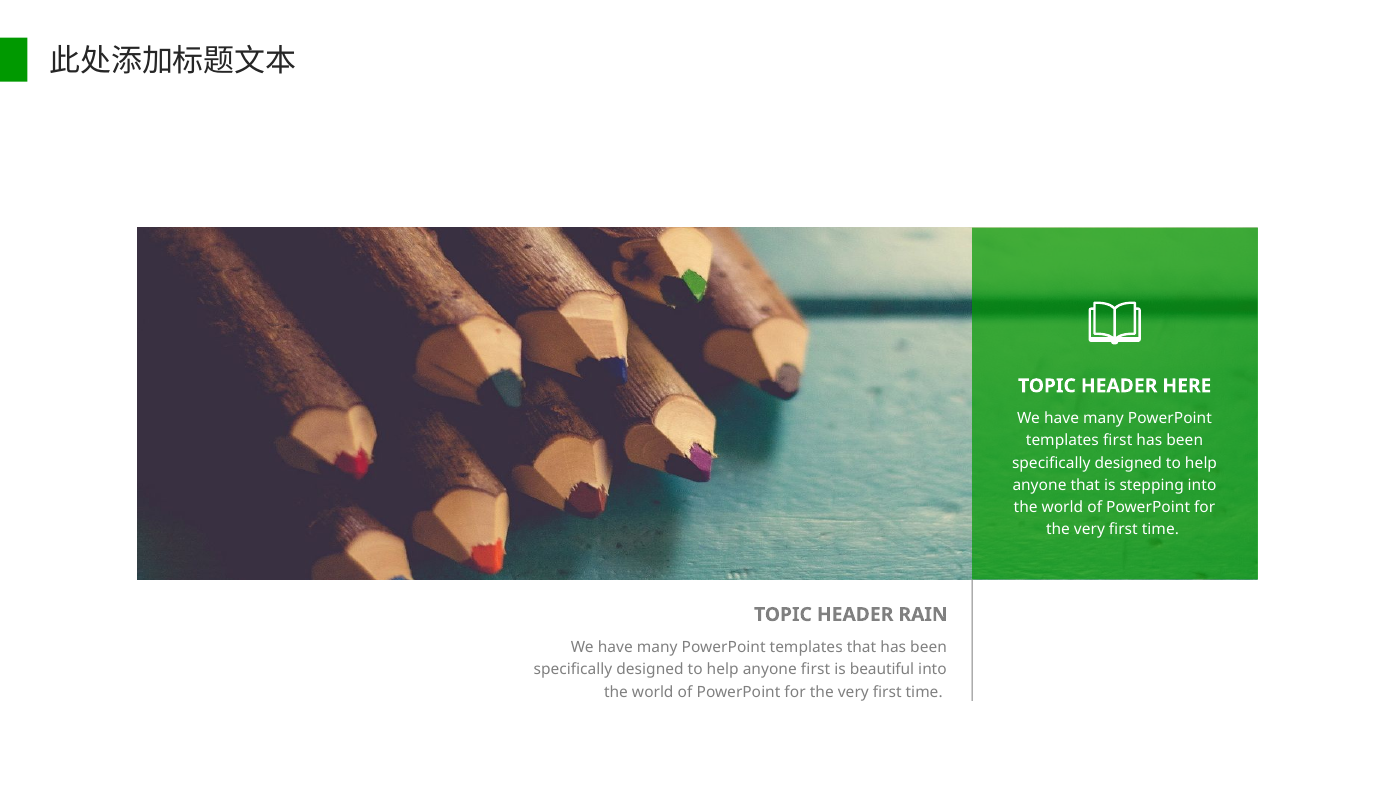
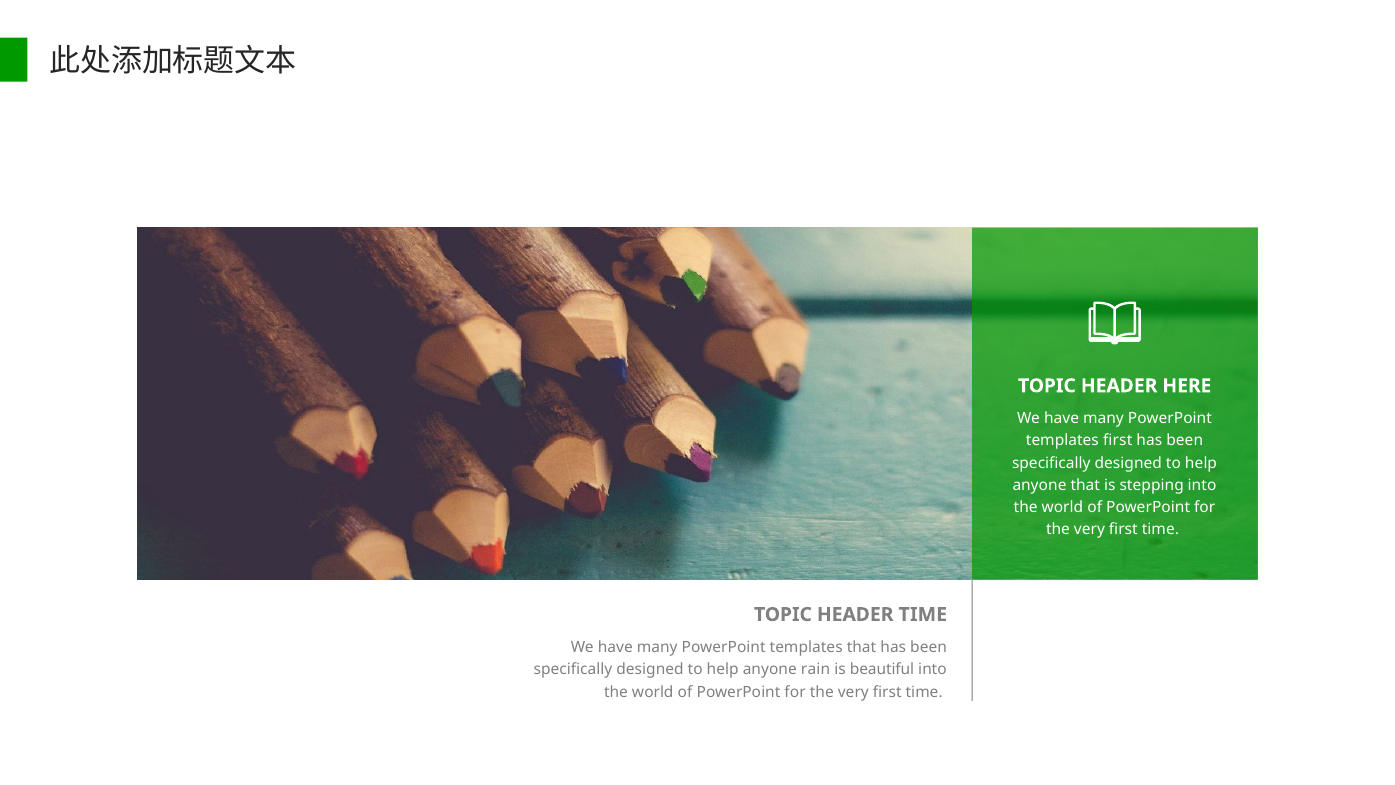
HEADER RAIN: RAIN -> TIME
anyone first: first -> rain
